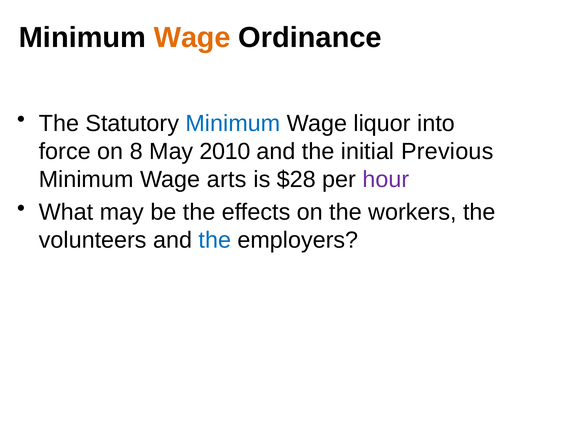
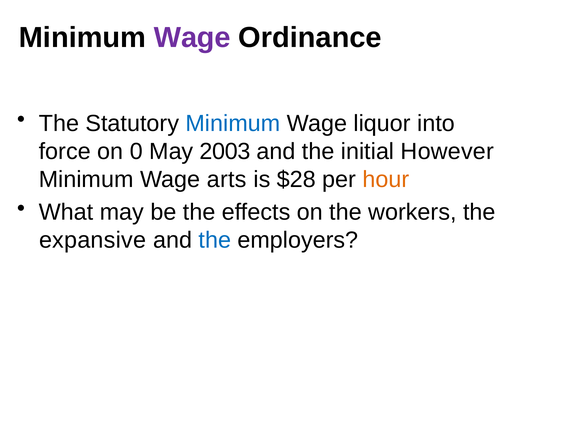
Wage at (192, 38) colour: orange -> purple
8: 8 -> 0
2010: 2010 -> 2003
Previous: Previous -> However
hour colour: purple -> orange
volunteers: volunteers -> expansive
